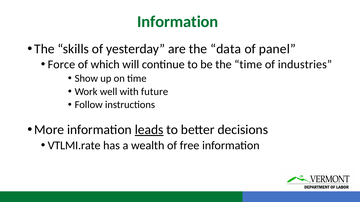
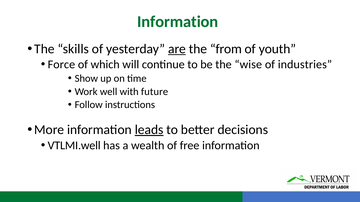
are underline: none -> present
data: data -> from
panel: panel -> youth
the time: time -> wise
VTLMI.rate: VTLMI.rate -> VTLMI.well
